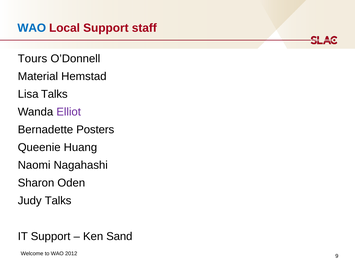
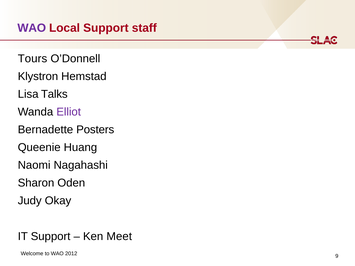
WAO at (32, 28) colour: blue -> purple
Material: Material -> Klystron
Judy Talks: Talks -> Okay
Sand: Sand -> Meet
